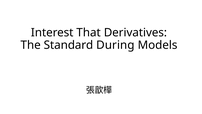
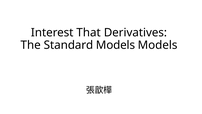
Standard During: During -> Models
